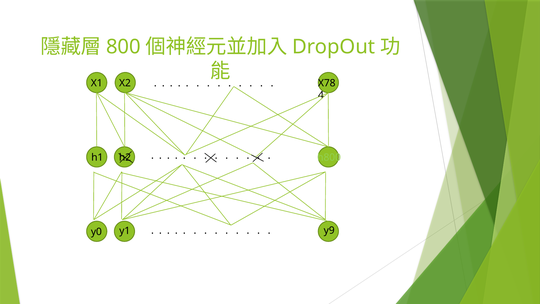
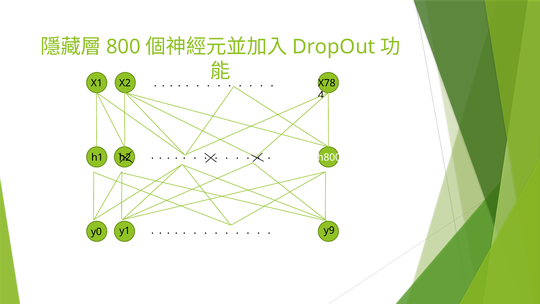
h800 colour: light green -> white
